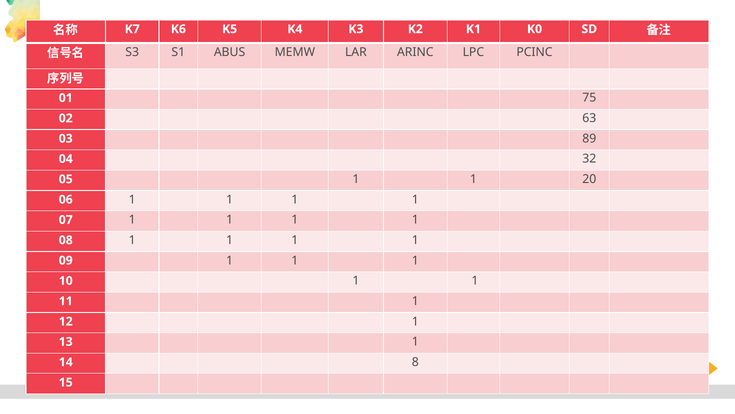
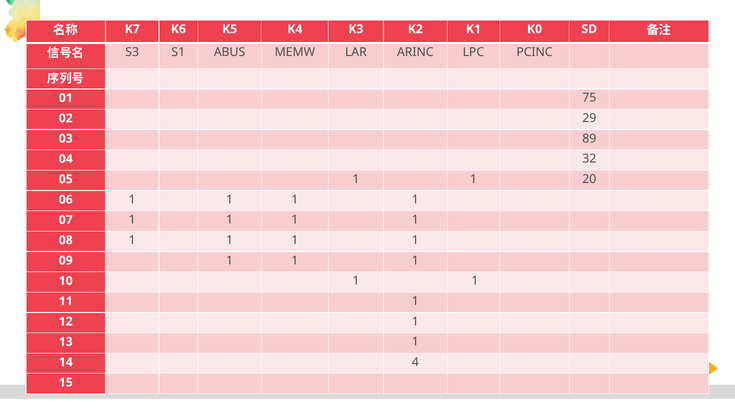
63: 63 -> 29
8: 8 -> 4
